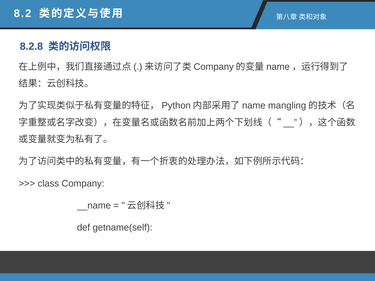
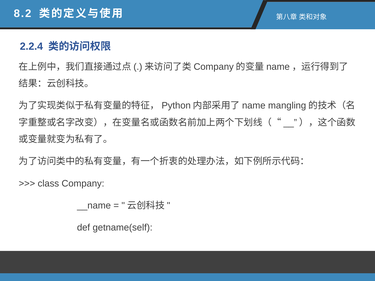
8.2.8: 8.2.8 -> 2.2.4
